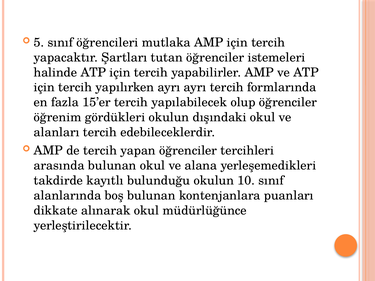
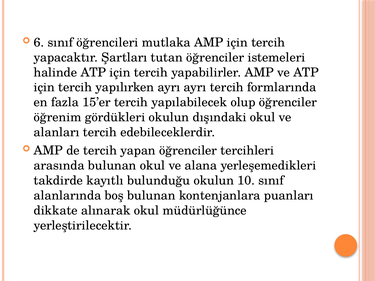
5: 5 -> 6
